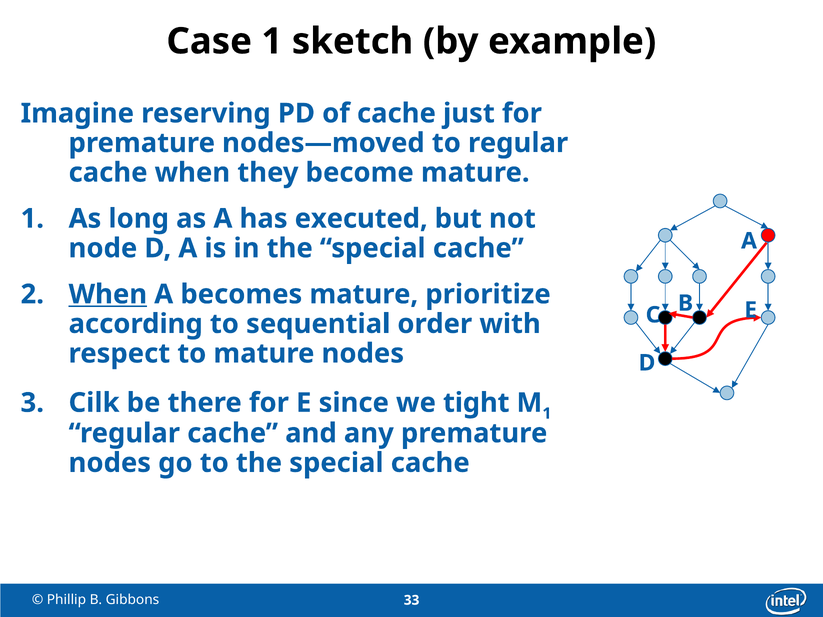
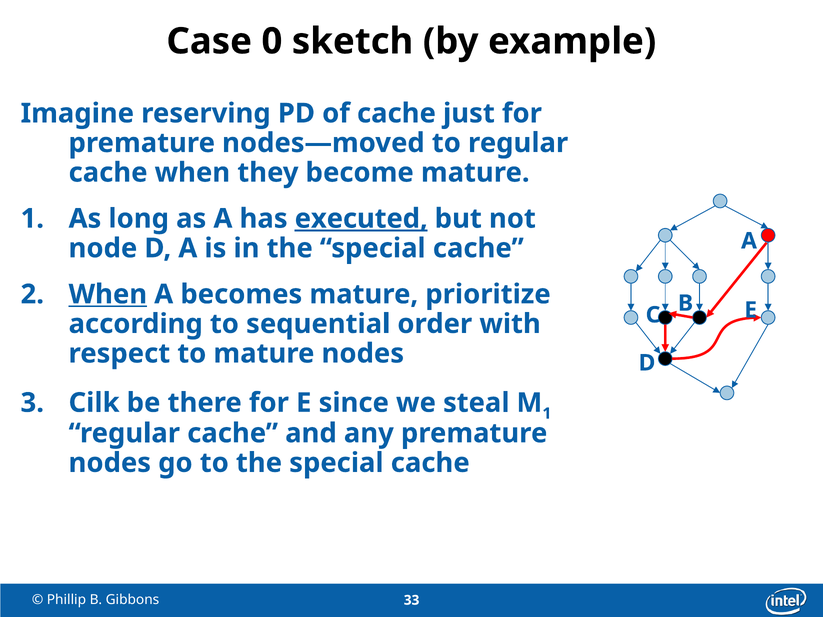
Case 1: 1 -> 0
executed underline: none -> present
tight: tight -> steal
